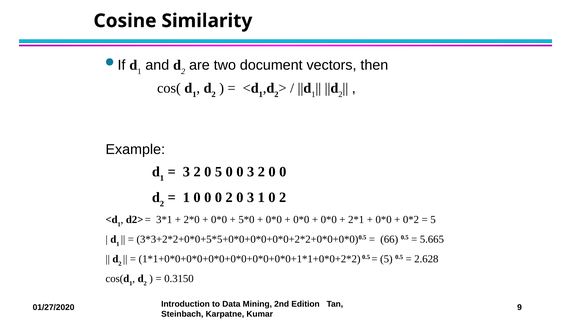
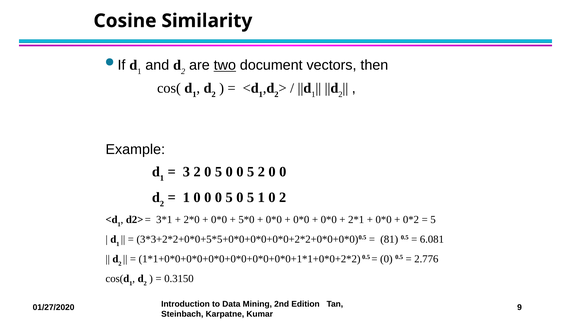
two underline: none -> present
5 0 0 3: 3 -> 5
0 0 0 2: 2 -> 5
3 at (251, 197): 3 -> 5
66: 66 -> 81
5.665: 5.665 -> 6.081
5 at (386, 259): 5 -> 0
2.628: 2.628 -> 2.776
